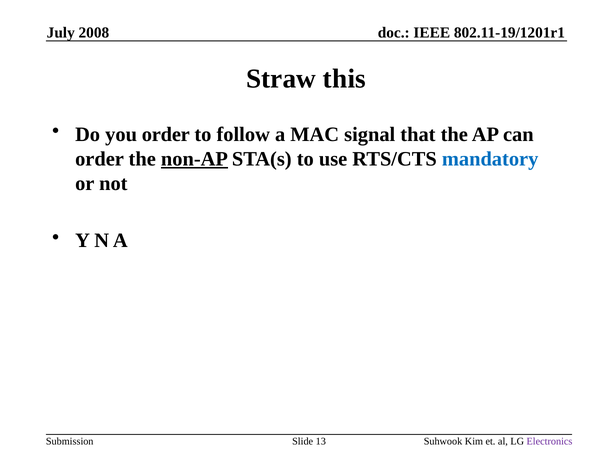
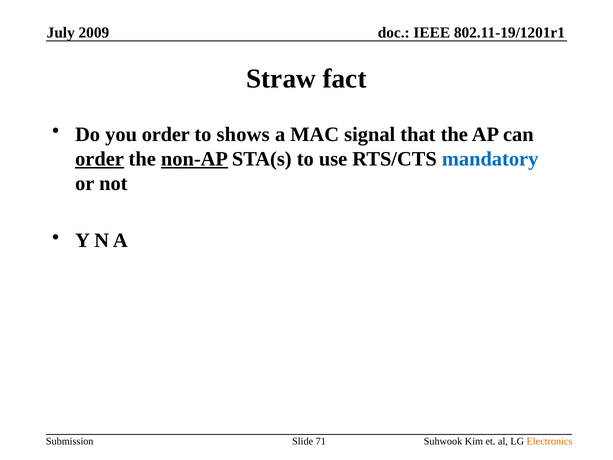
2008: 2008 -> 2009
this: this -> fact
follow: follow -> shows
order at (100, 159) underline: none -> present
13: 13 -> 71
Electronics colour: purple -> orange
